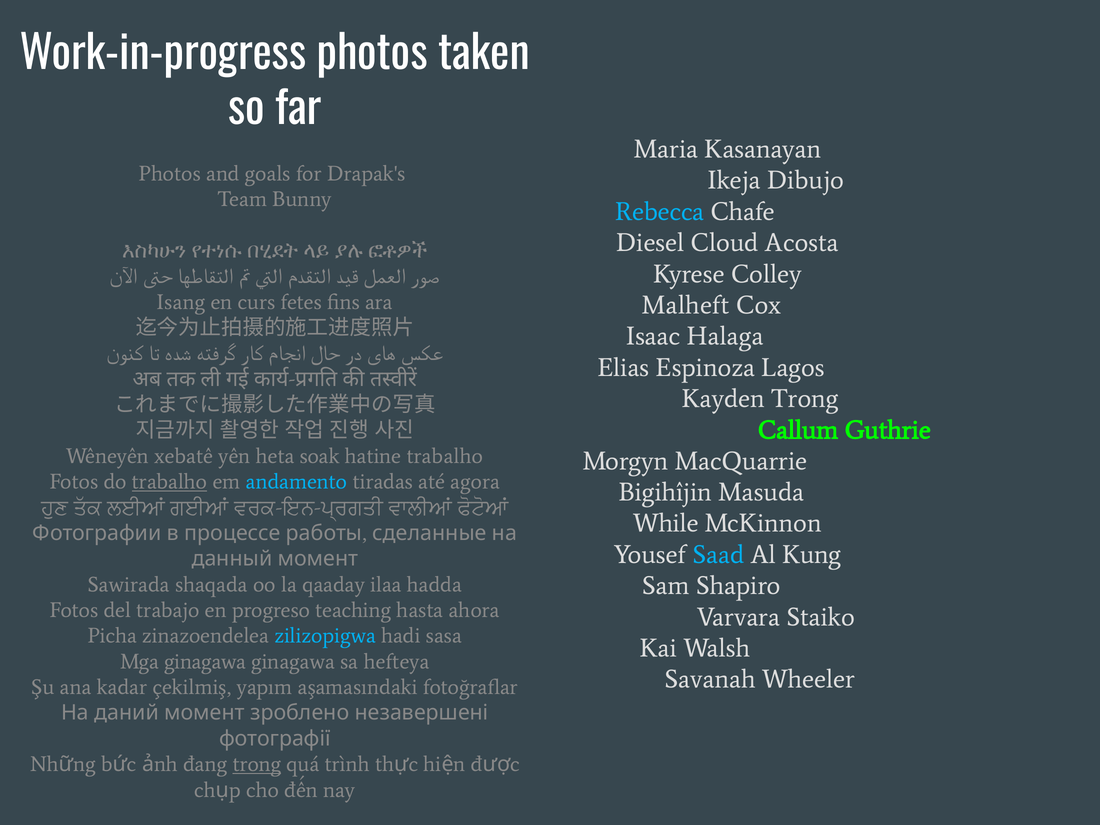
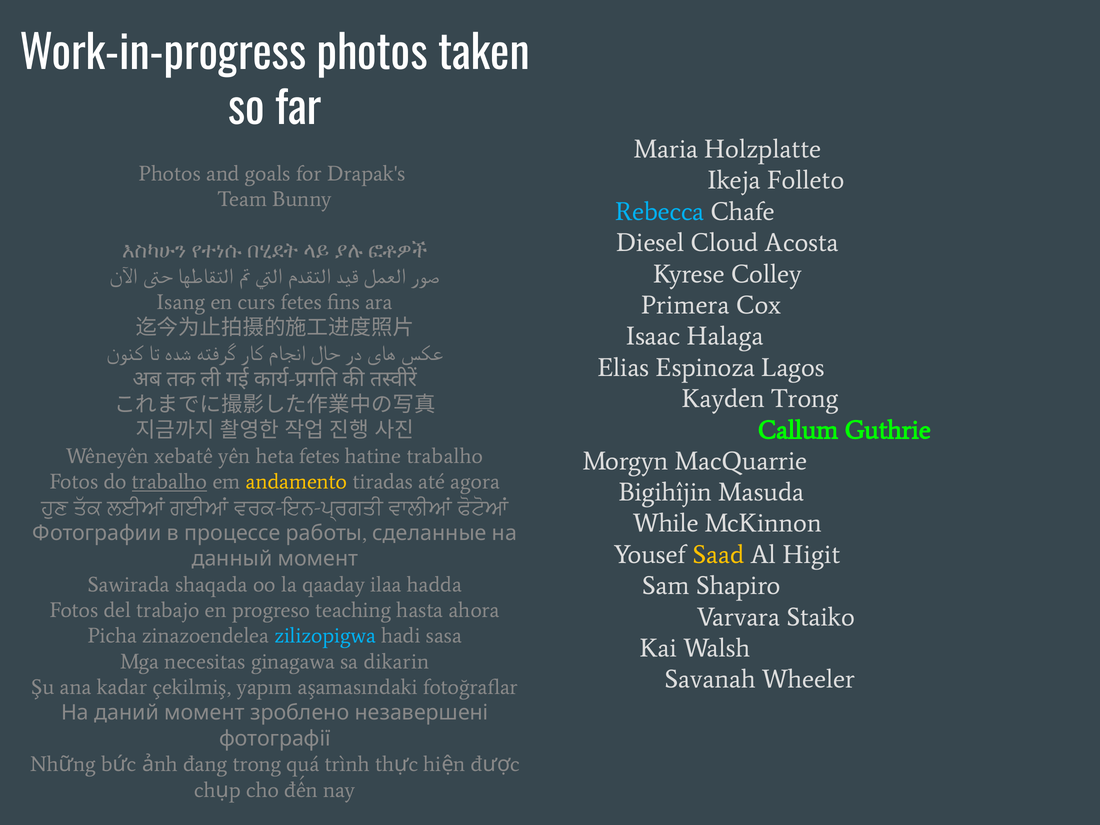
Kasanayan: Kasanayan -> Holzplatte
Dibujo: Dibujo -> Folleto
Malheft: Malheft -> Primera
heta soak: soak -> fetes
andamento colour: light blue -> yellow
Saad colour: light blue -> yellow
Kung: Kung -> Higit
Mga ginagawa: ginagawa -> necesitas
hefteya: hefteya -> dikarin
trong at (257, 764) underline: present -> none
